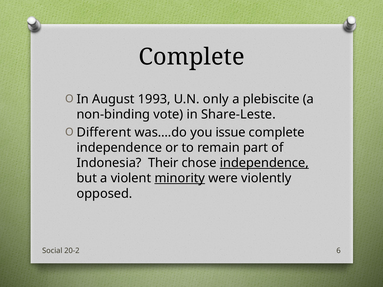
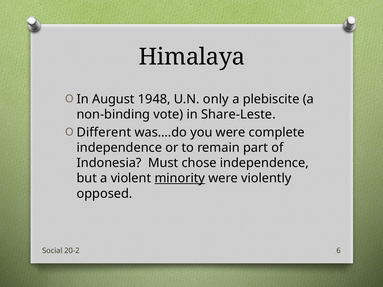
Complete at (192, 57): Complete -> Himalaya
1993: 1993 -> 1948
you issue: issue -> were
Their: Their -> Must
independence at (264, 163) underline: present -> none
